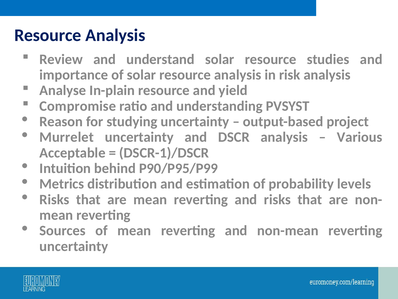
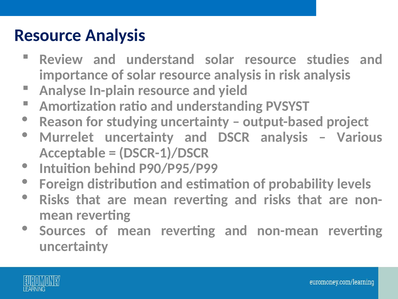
Compromise: Compromise -> Amortization
Metrics: Metrics -> Foreign
